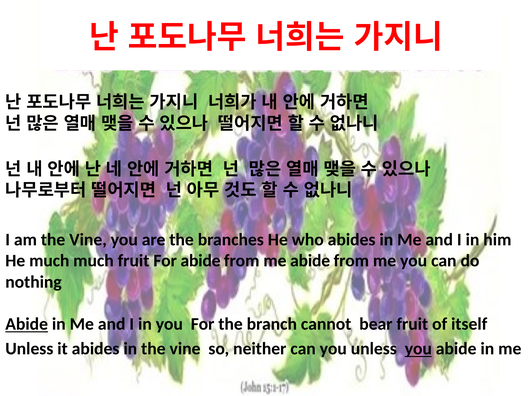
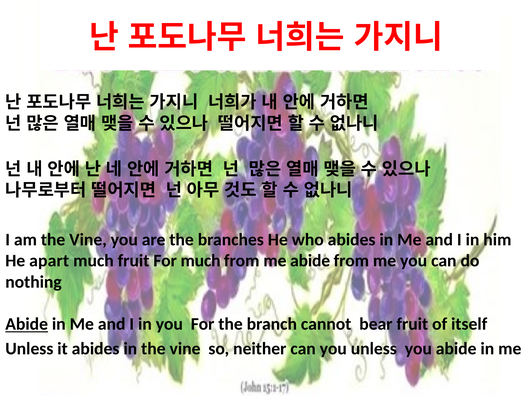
He much: much -> apart
For abide: abide -> much
you at (418, 349) underline: present -> none
